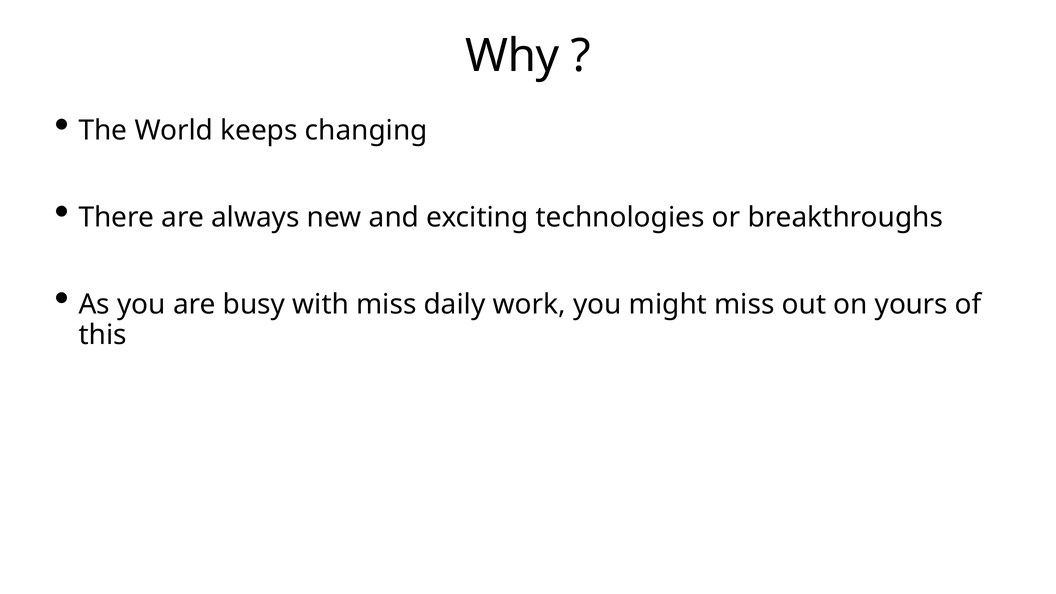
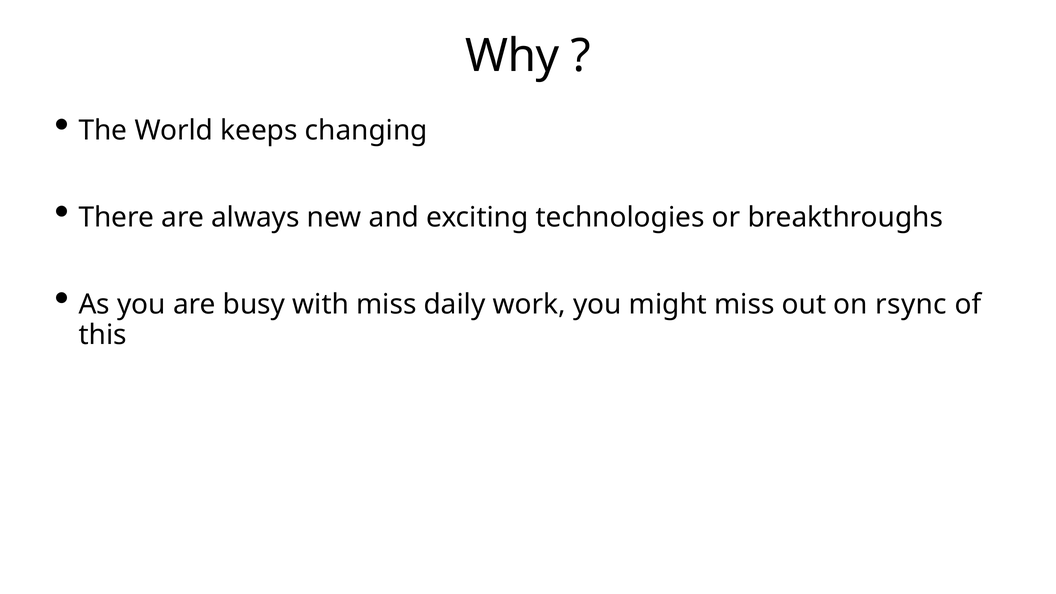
yours: yours -> rsync
